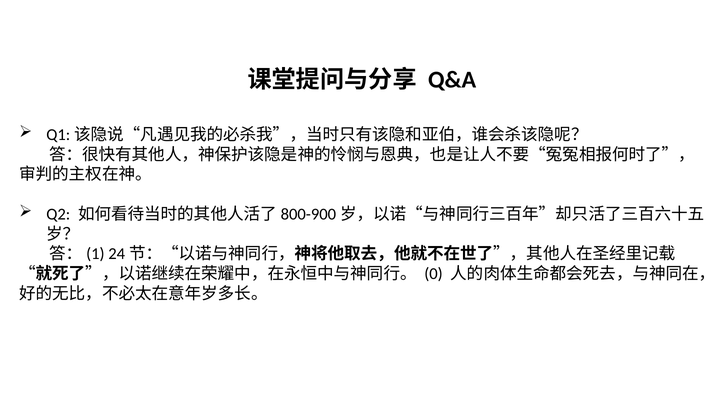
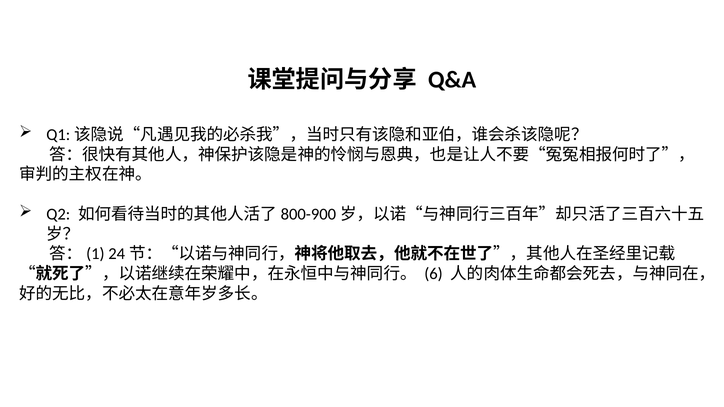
0: 0 -> 6
